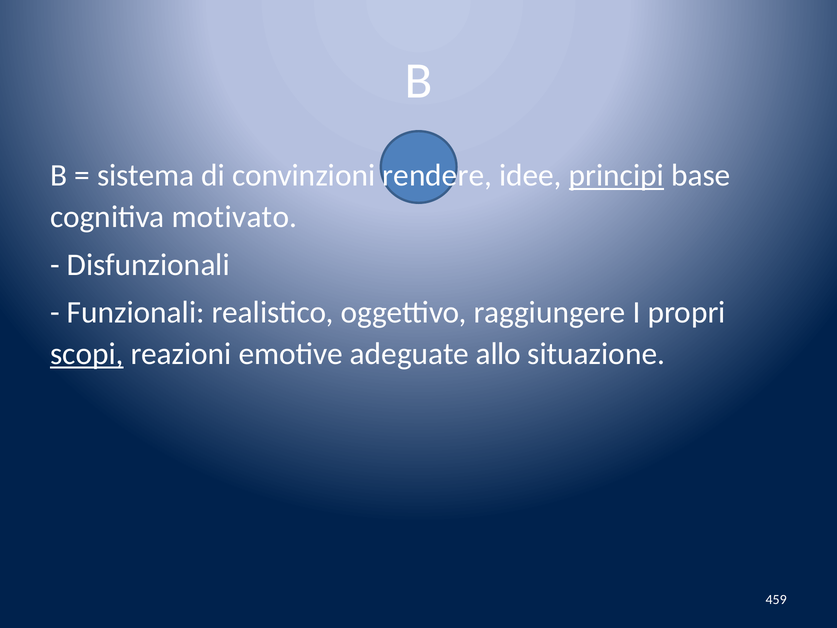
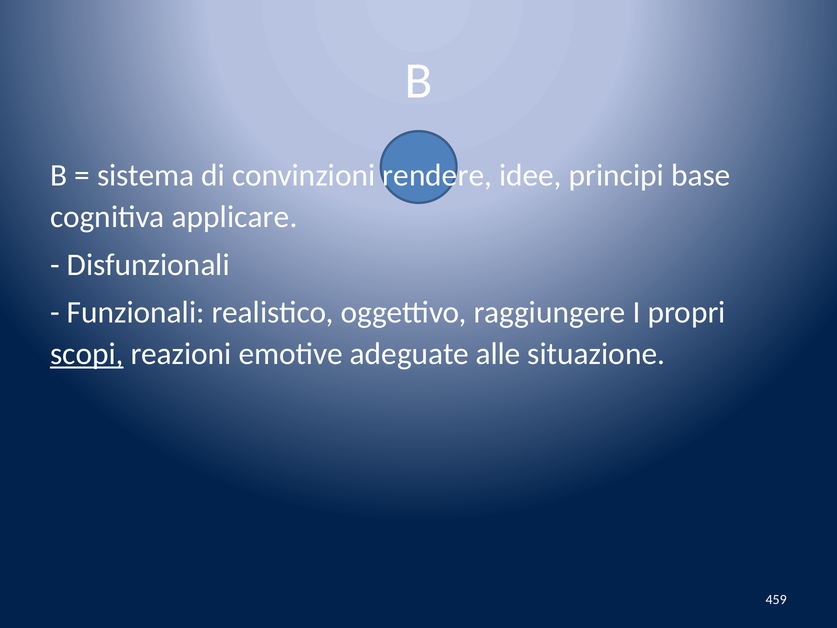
principi underline: present -> none
motivato: motivato -> applicare
allo: allo -> alle
